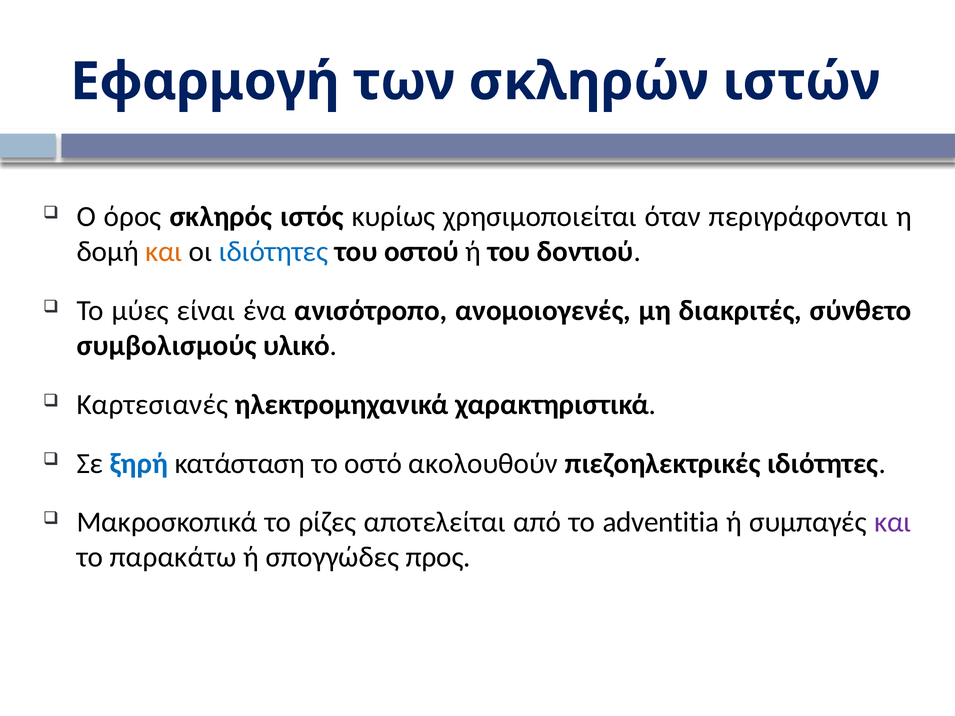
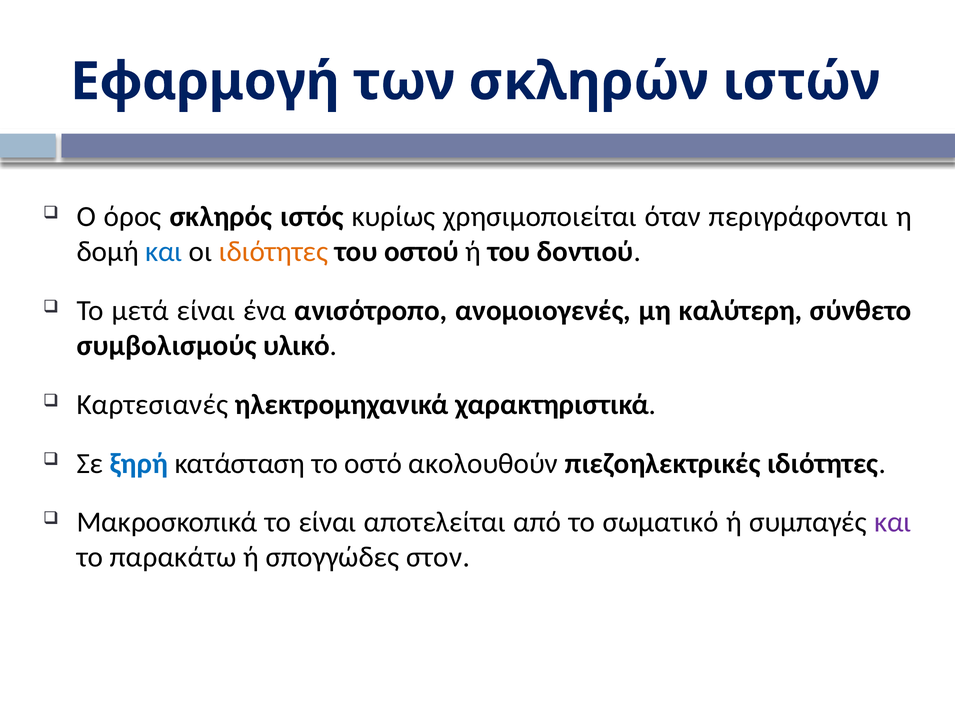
και at (164, 252) colour: orange -> blue
ιδιότητες at (273, 252) colour: blue -> orange
μύες: μύες -> μετά
διακριτές: διακριτές -> καλύτερη
το ρίζες: ρίζες -> είναι
adventitia: adventitia -> σωματικό
προς: προς -> στον
